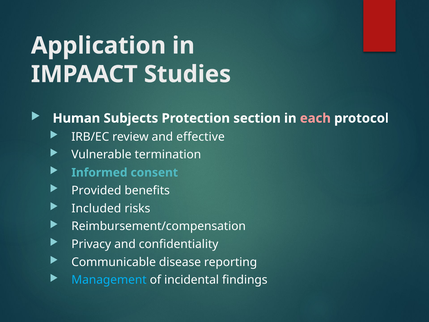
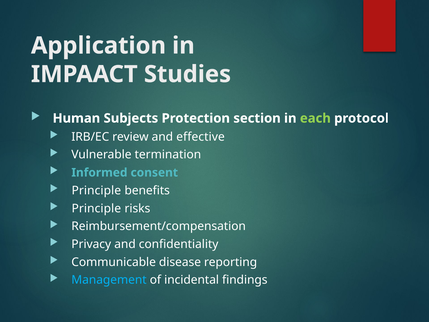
each colour: pink -> light green
Provided at (96, 190): Provided -> Principle
Included at (96, 208): Included -> Principle
